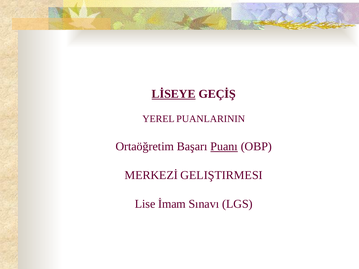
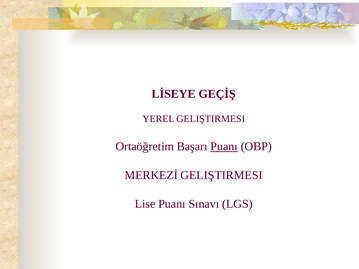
LİSEYE underline: present -> none
YEREL PUANLARININ: PUANLARININ -> GELIŞTIRMESI
Lise İmam: İmam -> Puanı
